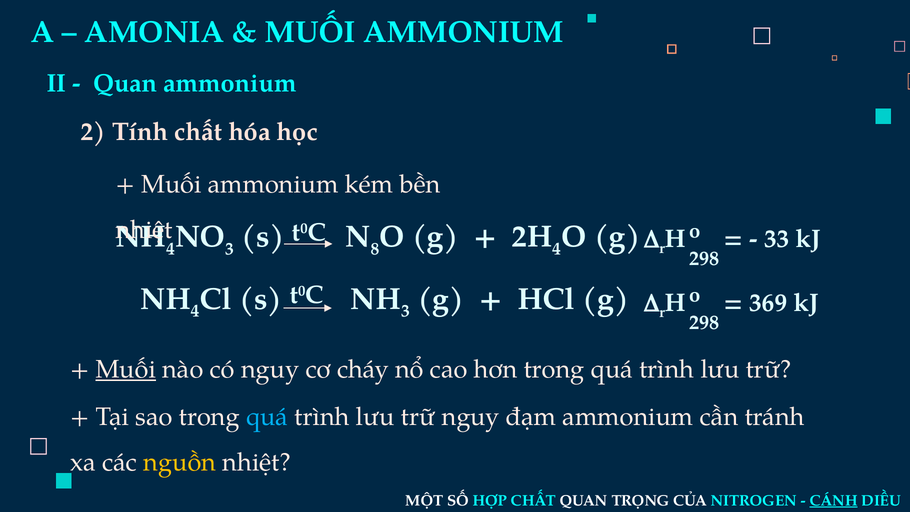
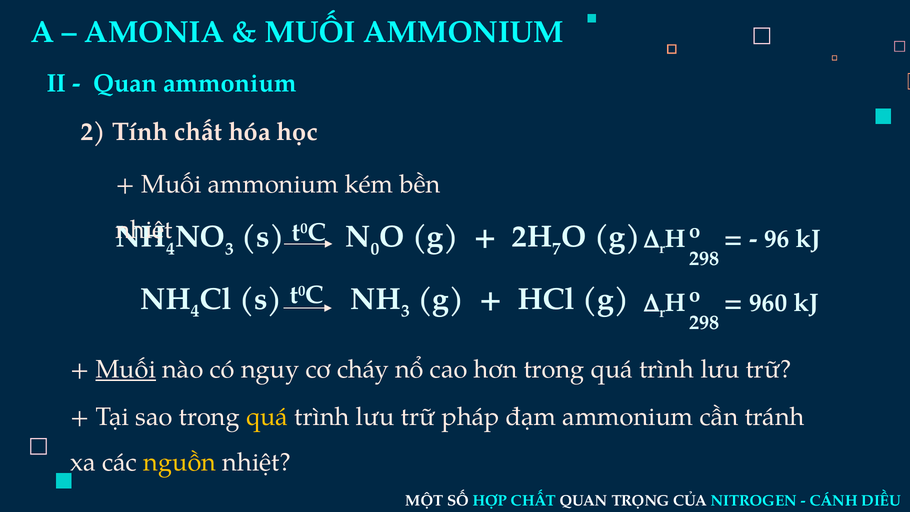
8: 8 -> 0
4 at (557, 249): 4 -> 7
33: 33 -> 96
369: 369 -> 960
quá at (267, 417) colour: light blue -> yellow
trữ nguy: nguy -> pháp
CÁNH underline: present -> none
